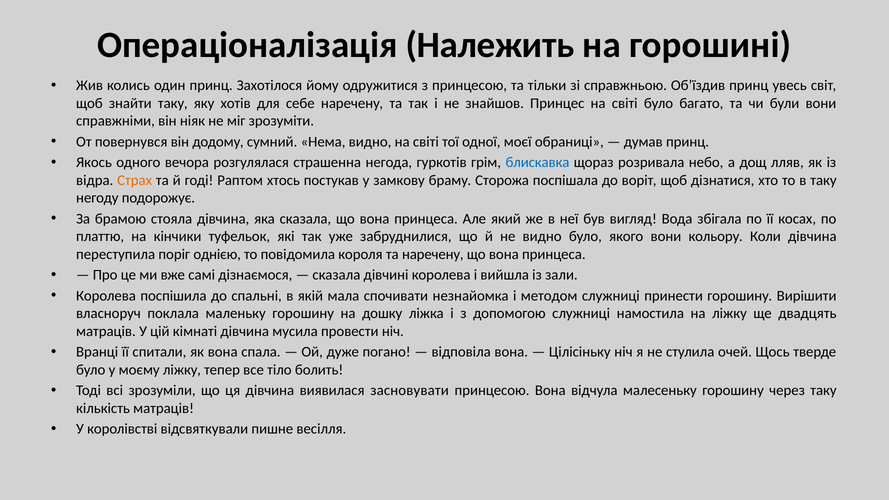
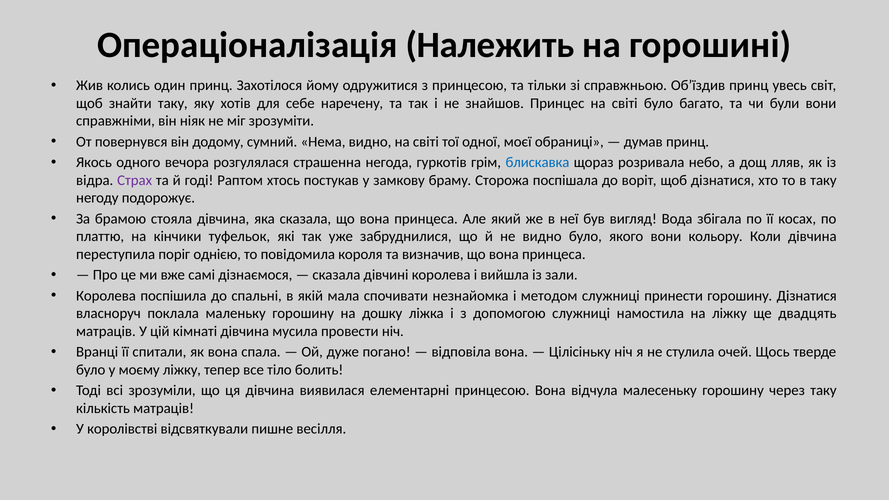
Страх colour: orange -> purple
та наречену: наречену -> визначив
горошину Вирішити: Вирішити -> Дізнатися
засновувати: засновувати -> елементарні
